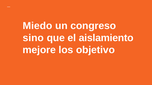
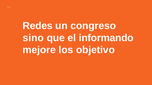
Miedo: Miedo -> Redes
aislamiento: aislamiento -> informando
